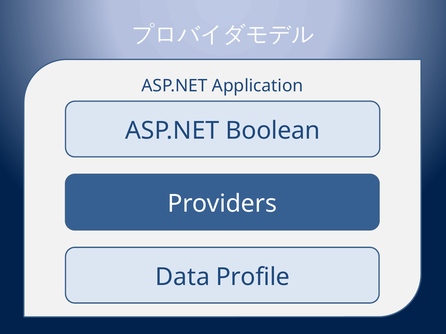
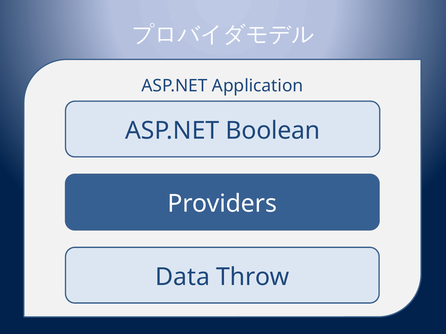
Profile: Profile -> Throw
